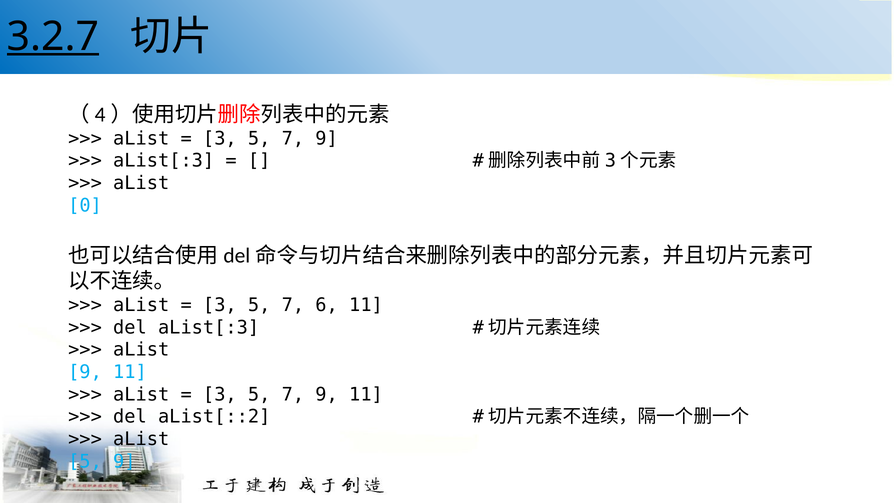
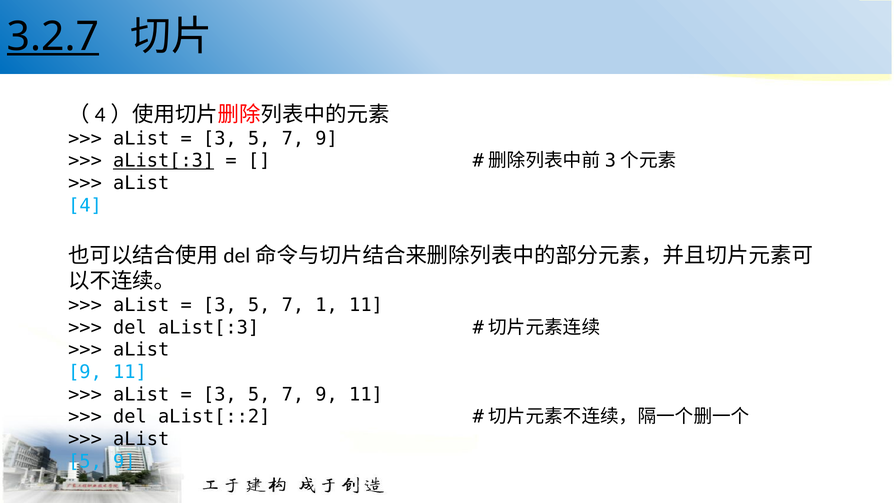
aList[:3 at (164, 161) underline: none -> present
0: 0 -> 4
6: 6 -> 1
